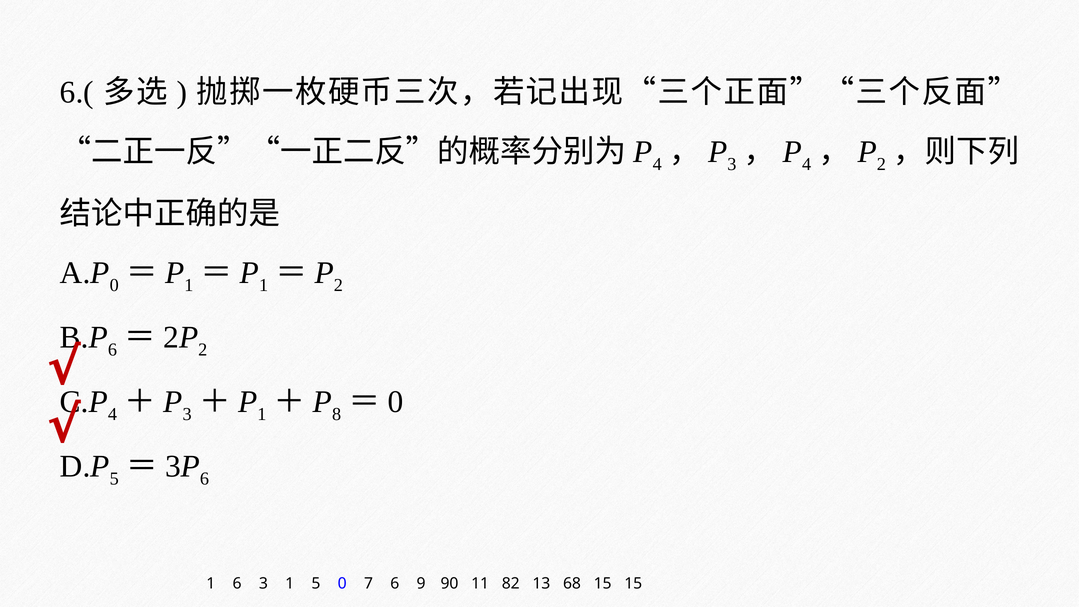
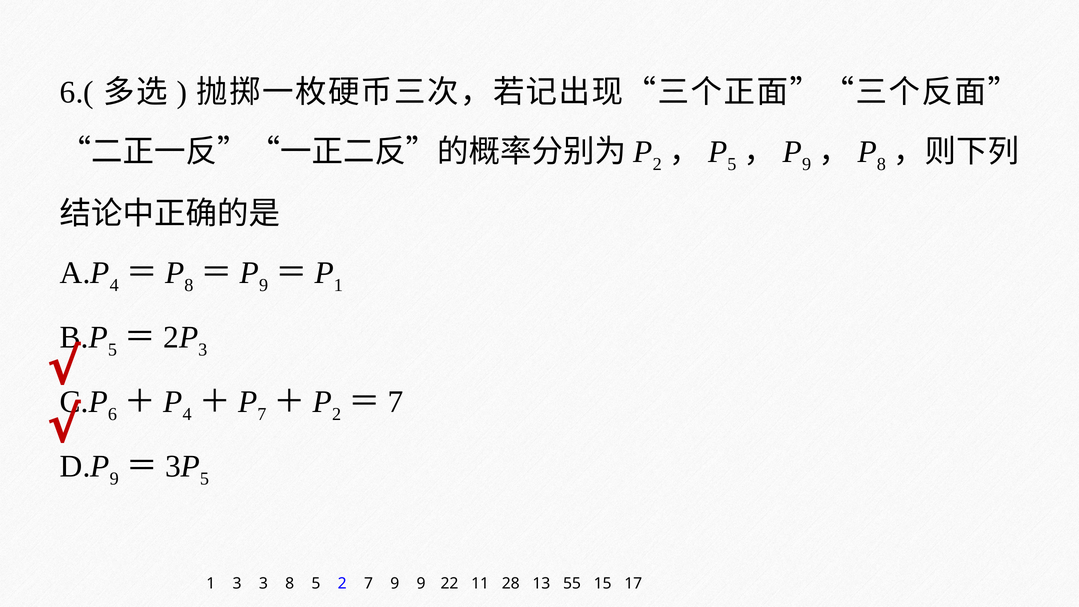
4 at (657, 164): 4 -> 2
3 at (732, 164): 3 -> 5
4 at (807, 164): 4 -> 9
2 at (881, 164): 2 -> 8
0 at (114, 285): 0 -> 4
1 at (189, 285): 1 -> 8
1 at (264, 285): 1 -> 9
2 at (338, 285): 2 -> 1
6 at (112, 350): 6 -> 5
2 at (203, 350): 2 -> 3
4 at (112, 414): 4 -> 6
3 at (187, 414): 3 -> 4
1 at (262, 414): 1 -> 7
8 at (337, 414): 8 -> 2
0 at (395, 402): 0 -> 7
5 at (114, 479): 5 -> 9
6 at (205, 479): 6 -> 5
1 6: 6 -> 3
3 1: 1 -> 8
5 0: 0 -> 2
7 6: 6 -> 9
90: 90 -> 22
82: 82 -> 28
68: 68 -> 55
15 15: 15 -> 17
